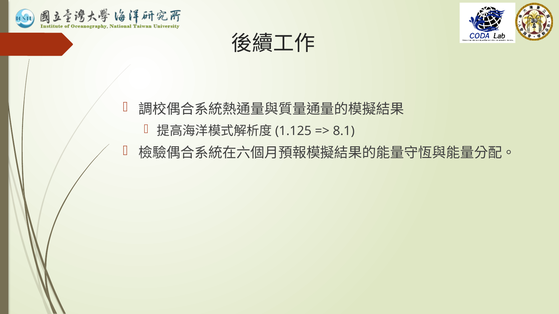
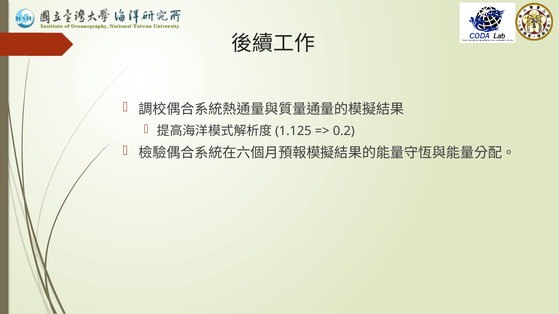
8.1: 8.1 -> 0.2
